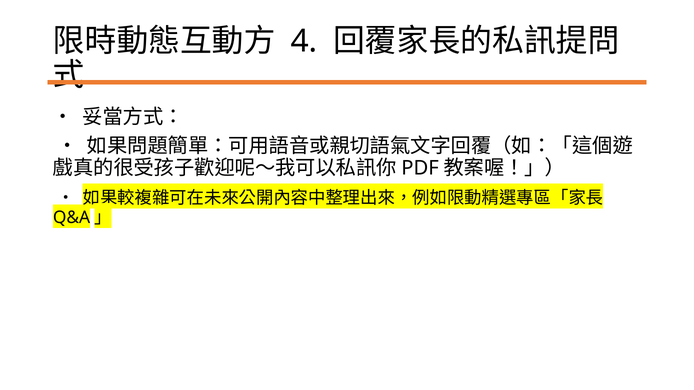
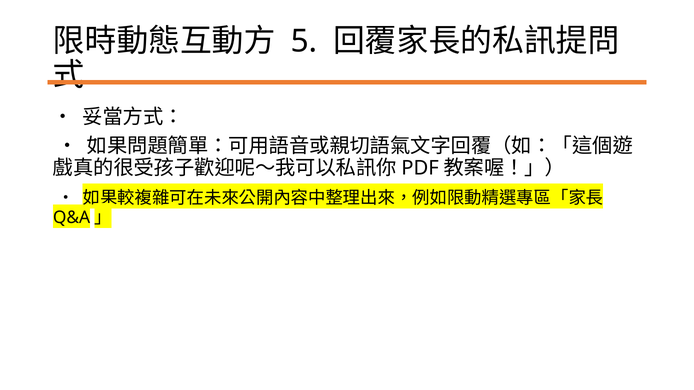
4: 4 -> 5
